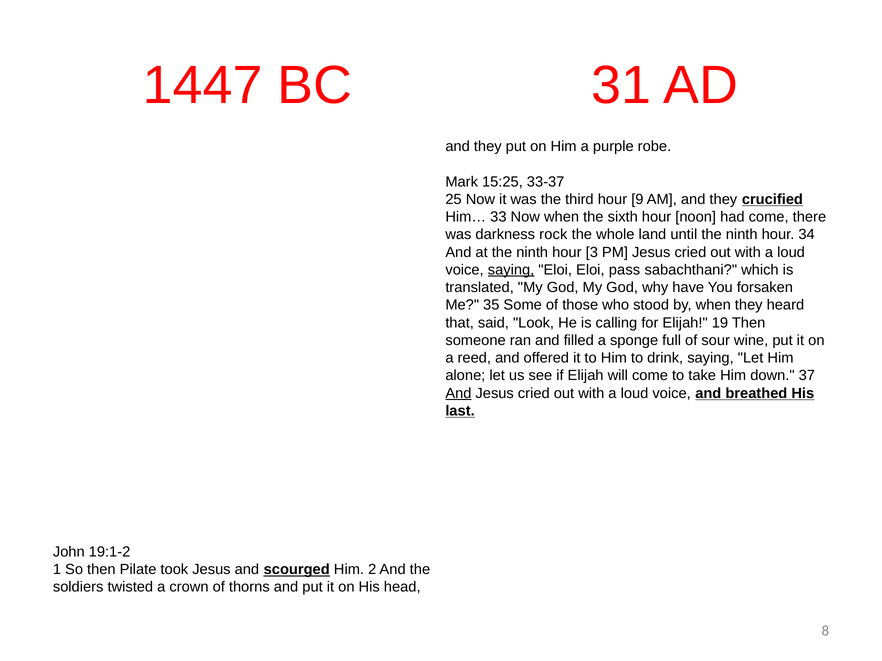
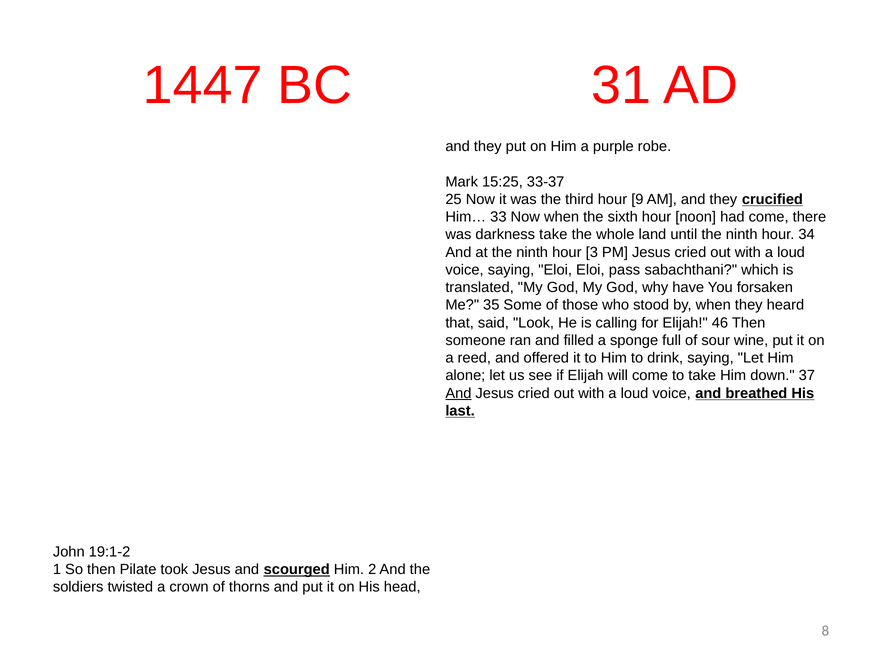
darkness rock: rock -> take
saying at (511, 270) underline: present -> none
19: 19 -> 46
